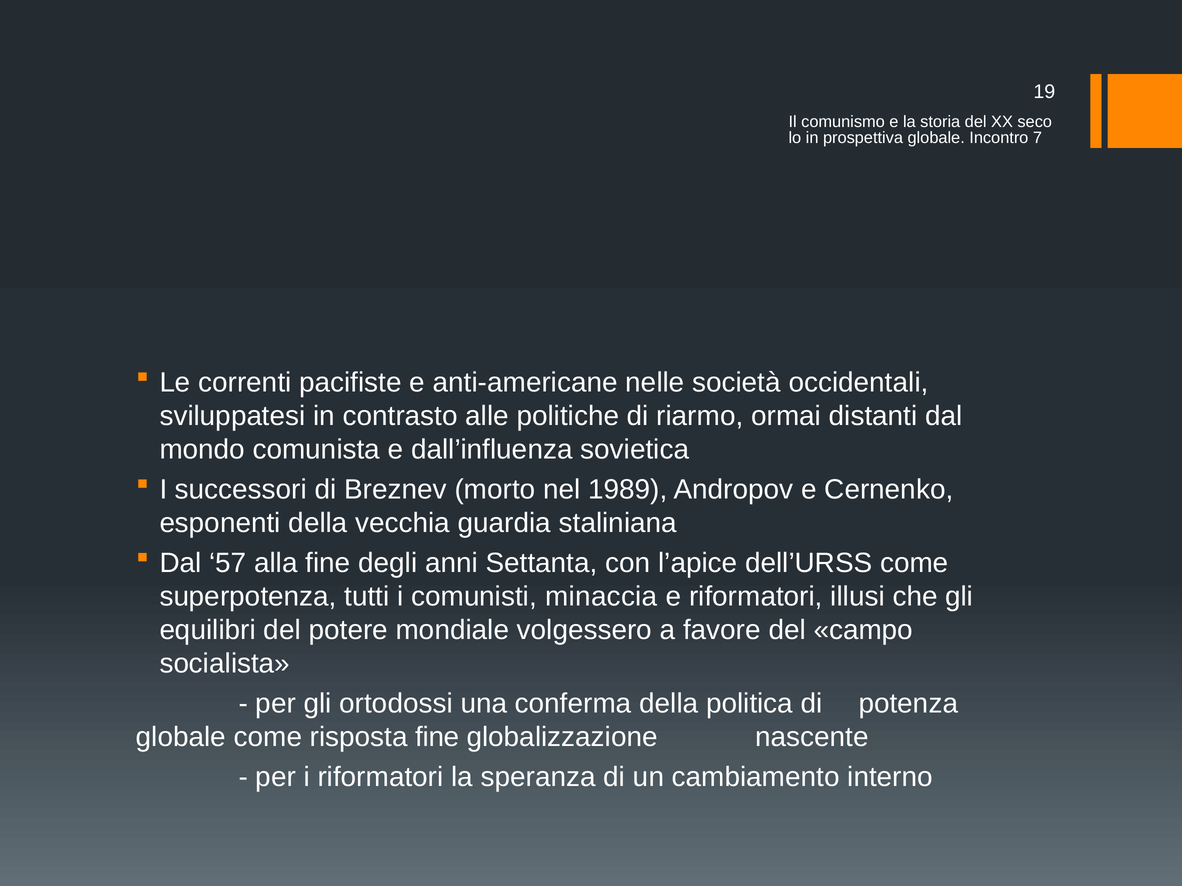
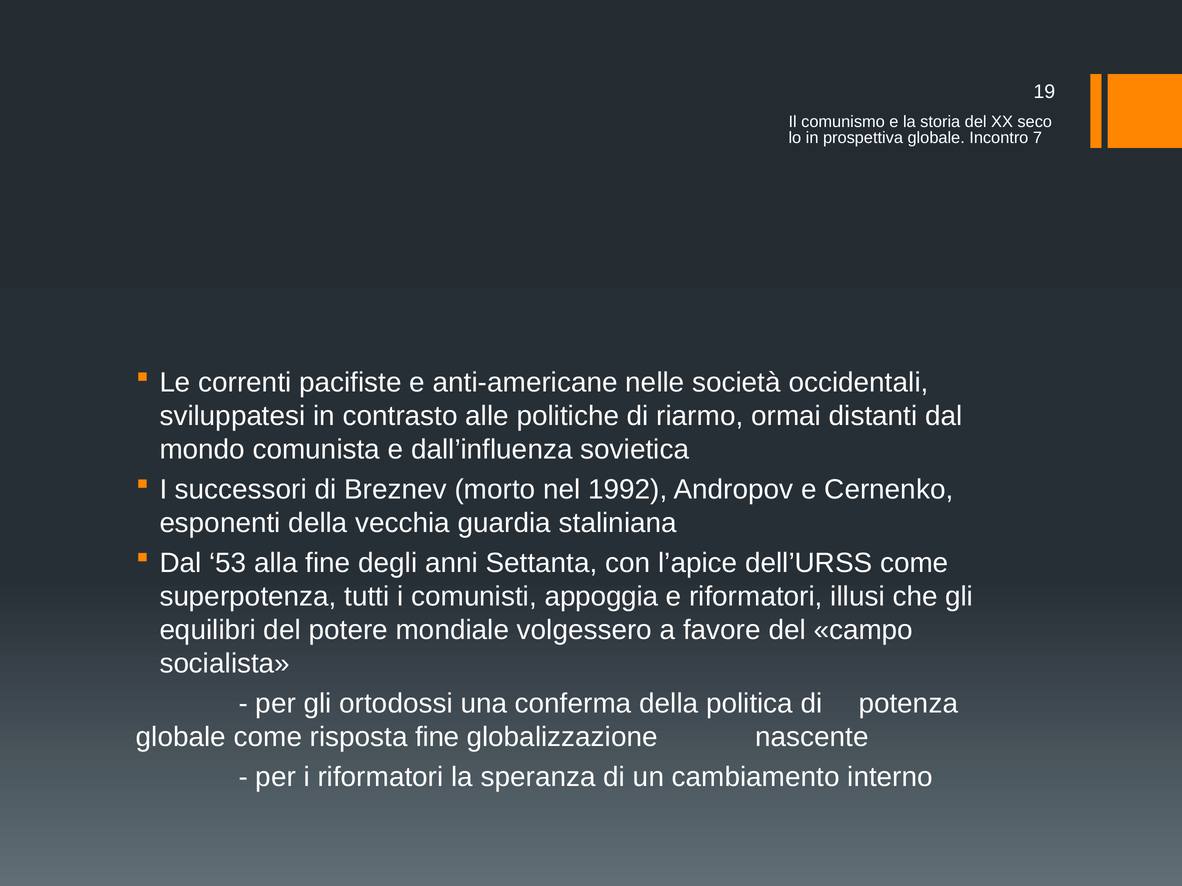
1989: 1989 -> 1992
57: 57 -> 53
minaccia: minaccia -> appoggia
